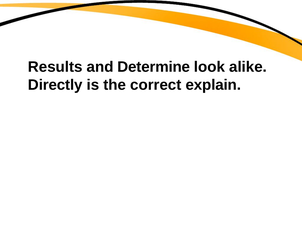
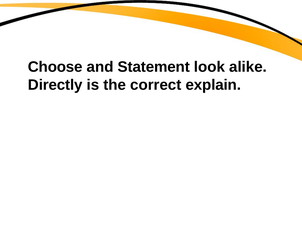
Results: Results -> Choose
Determine: Determine -> Statement
